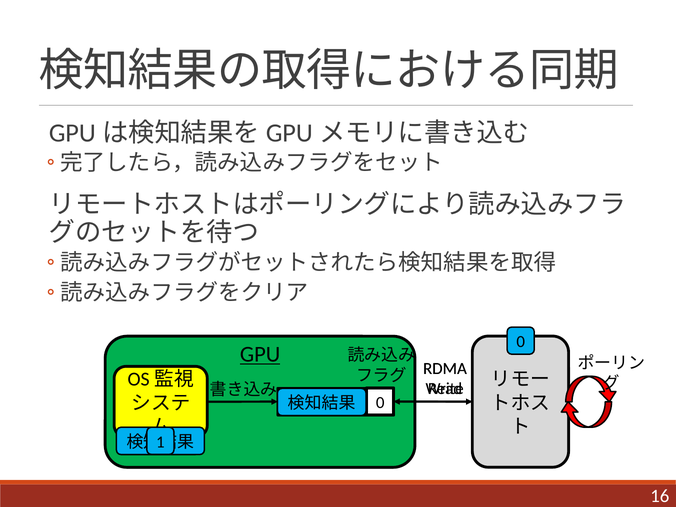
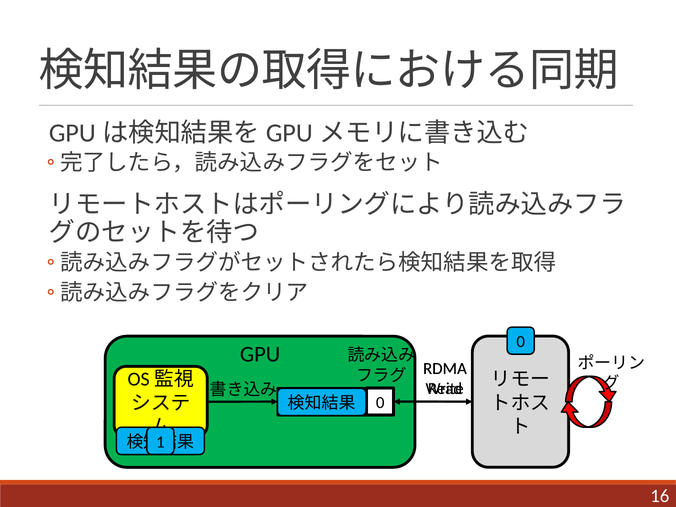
GPU underline: present -> none
